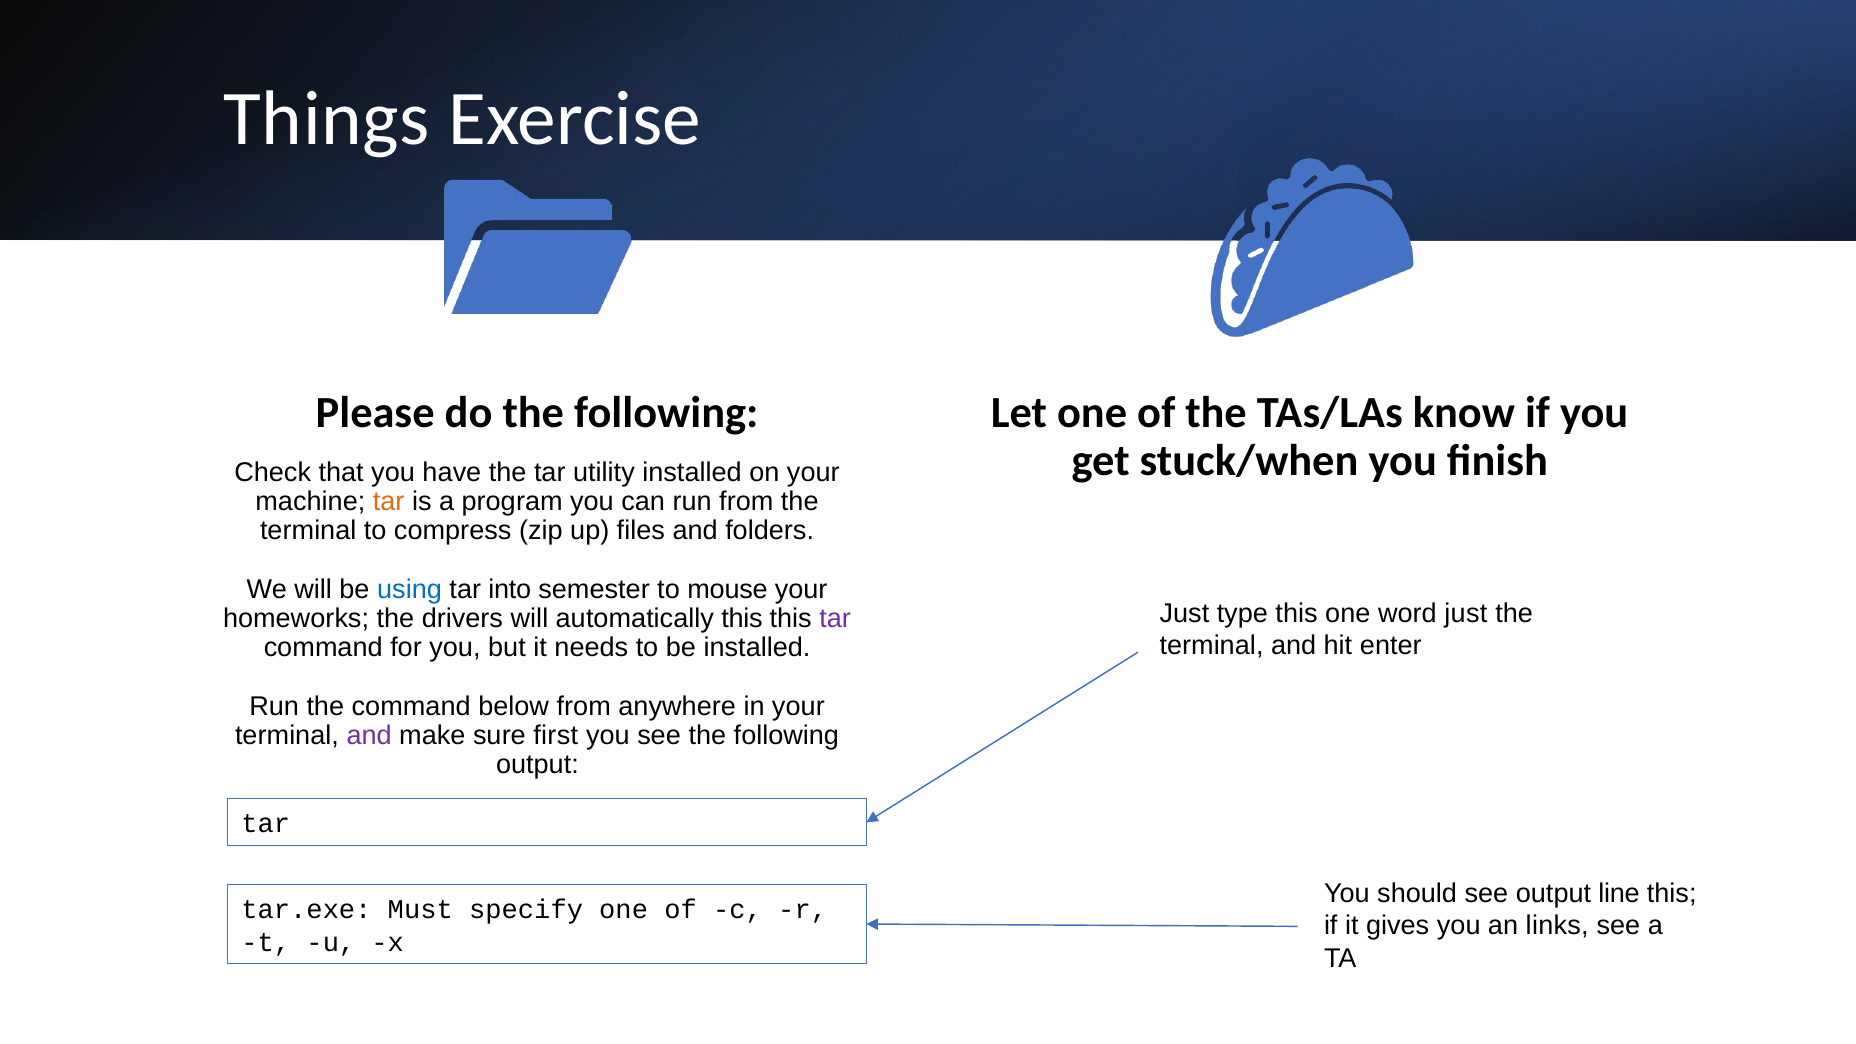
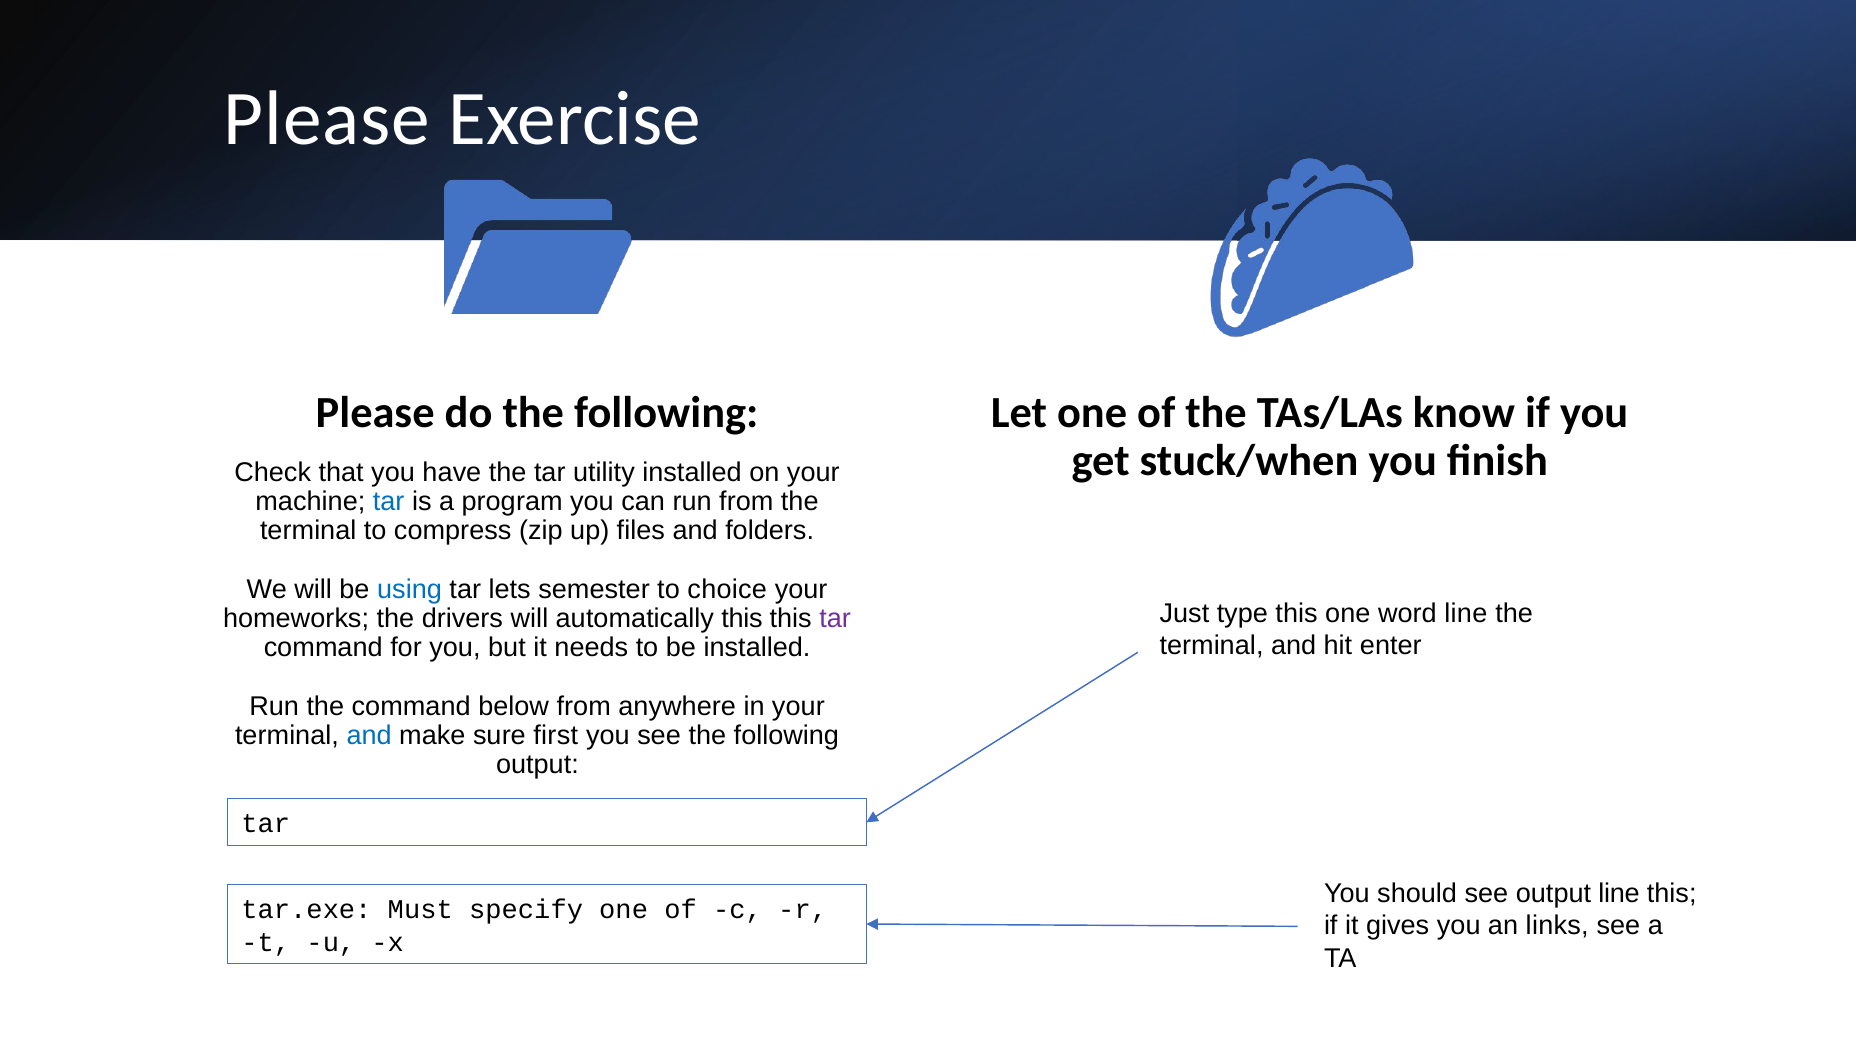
Things at (327, 119): Things -> Please
tar at (389, 501) colour: orange -> blue
into: into -> lets
mouse: mouse -> choice
word just: just -> line
and at (369, 735) colour: purple -> blue
